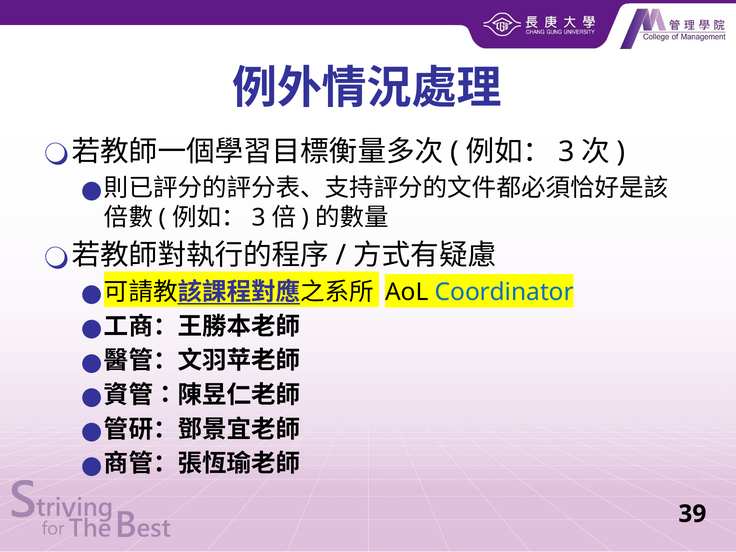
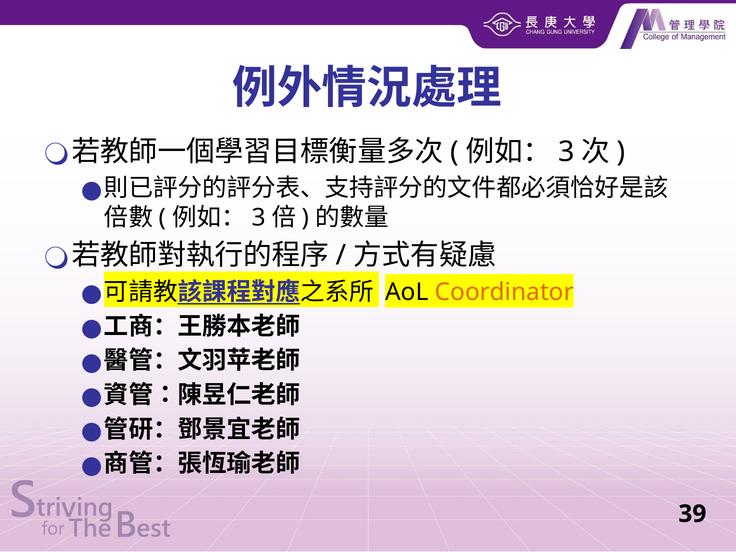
Coordinator colour: blue -> orange
